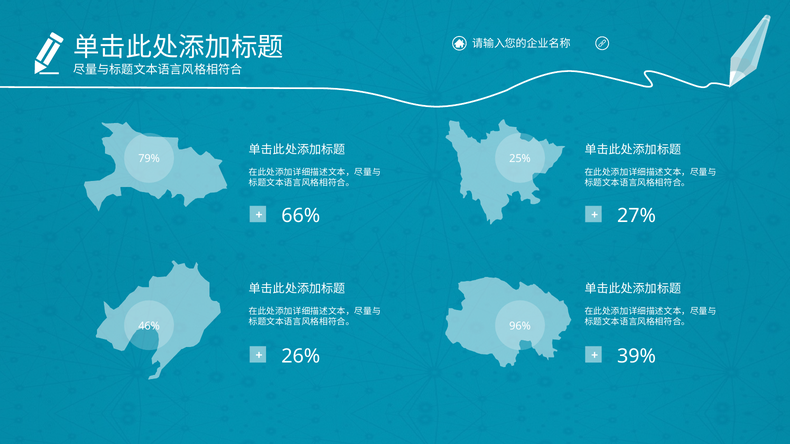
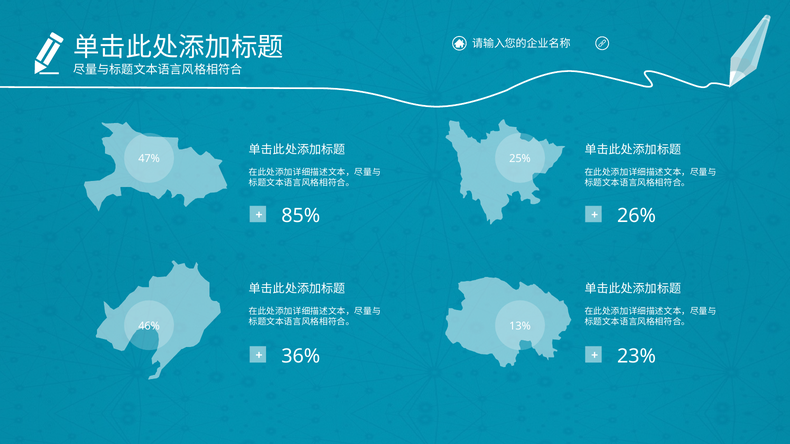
79%: 79% -> 47%
66%: 66% -> 85%
27%: 27% -> 26%
96%: 96% -> 13%
26%: 26% -> 36%
39%: 39% -> 23%
